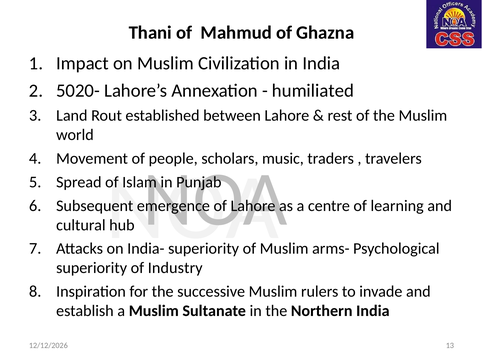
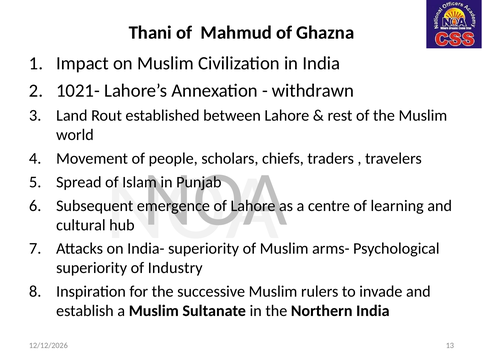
5020-: 5020- -> 1021-
humiliated: humiliated -> withdrawn
music: music -> chiefs
